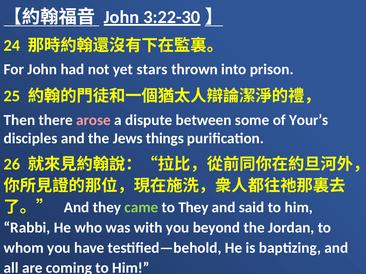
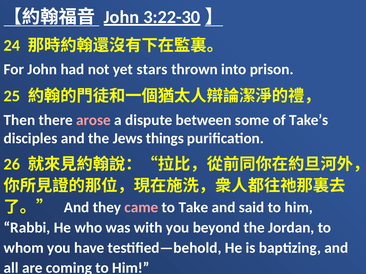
Your’s: Your’s -> Take’s
came colour: light green -> pink
to They: They -> Take
